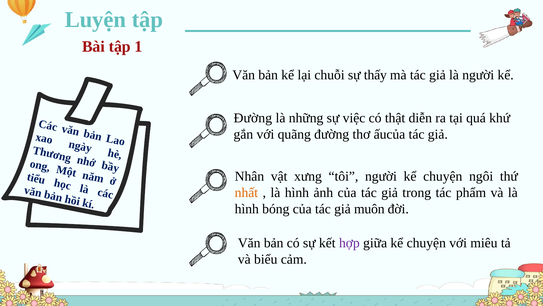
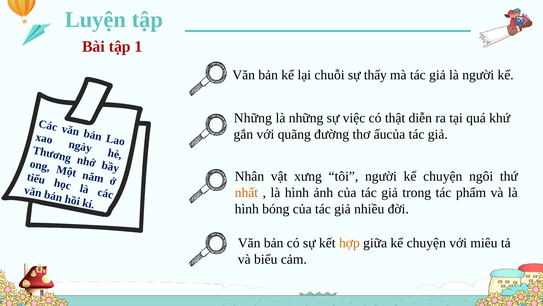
Đường at (253, 118): Đường -> Những
muôn: muôn -> nhiều
hợp colour: purple -> orange
